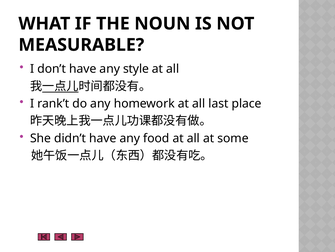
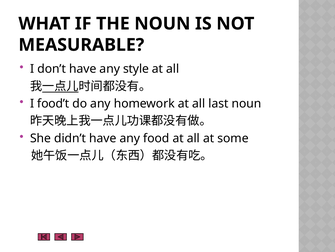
rank’t: rank’t -> food’t
last place: place -> noun
